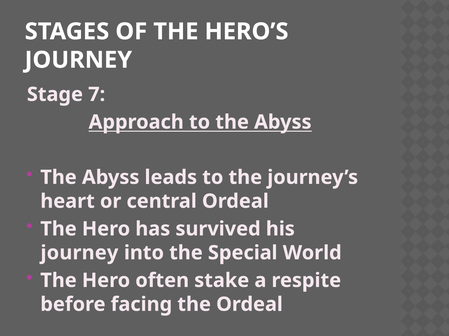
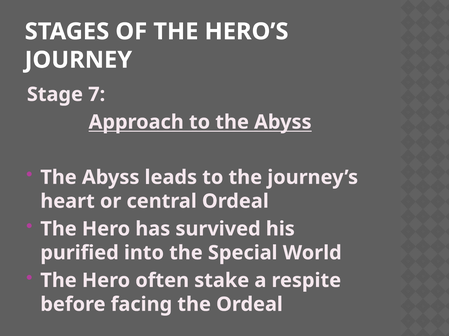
journey at (79, 253): journey -> purified
